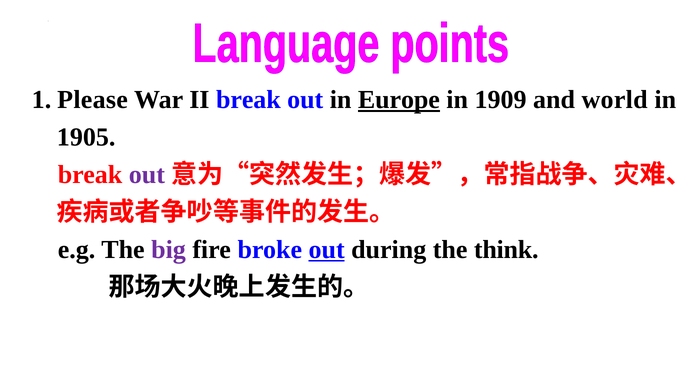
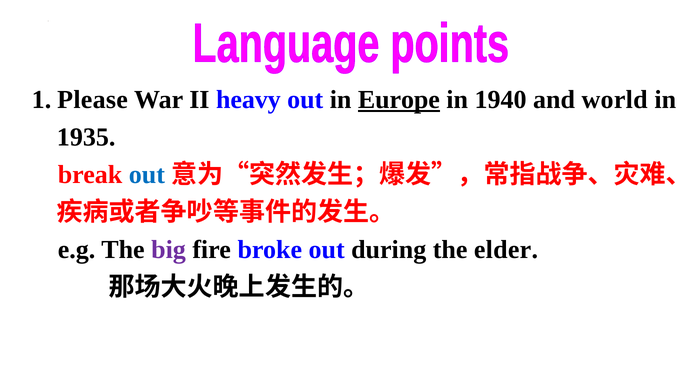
II break: break -> heavy
1909: 1909 -> 1940
1905: 1905 -> 1935
out at (147, 175) colour: purple -> blue
out at (327, 250) underline: present -> none
think: think -> elder
